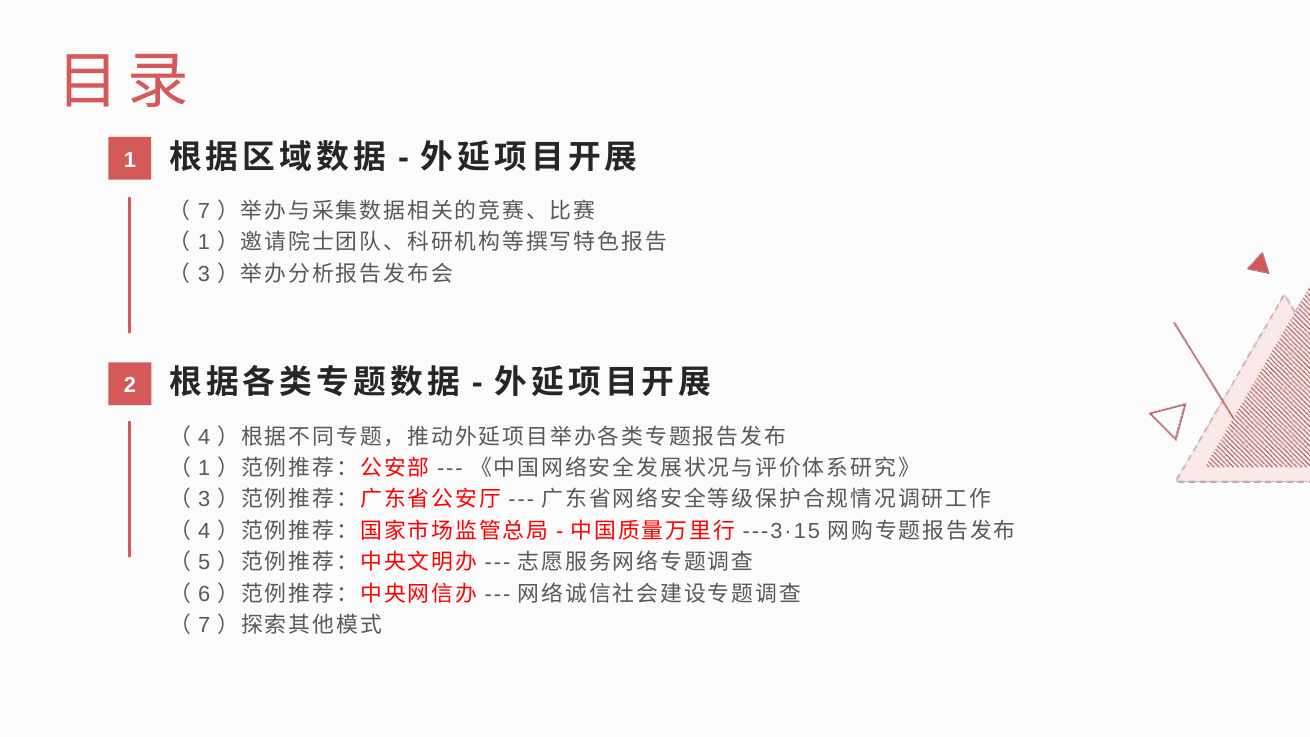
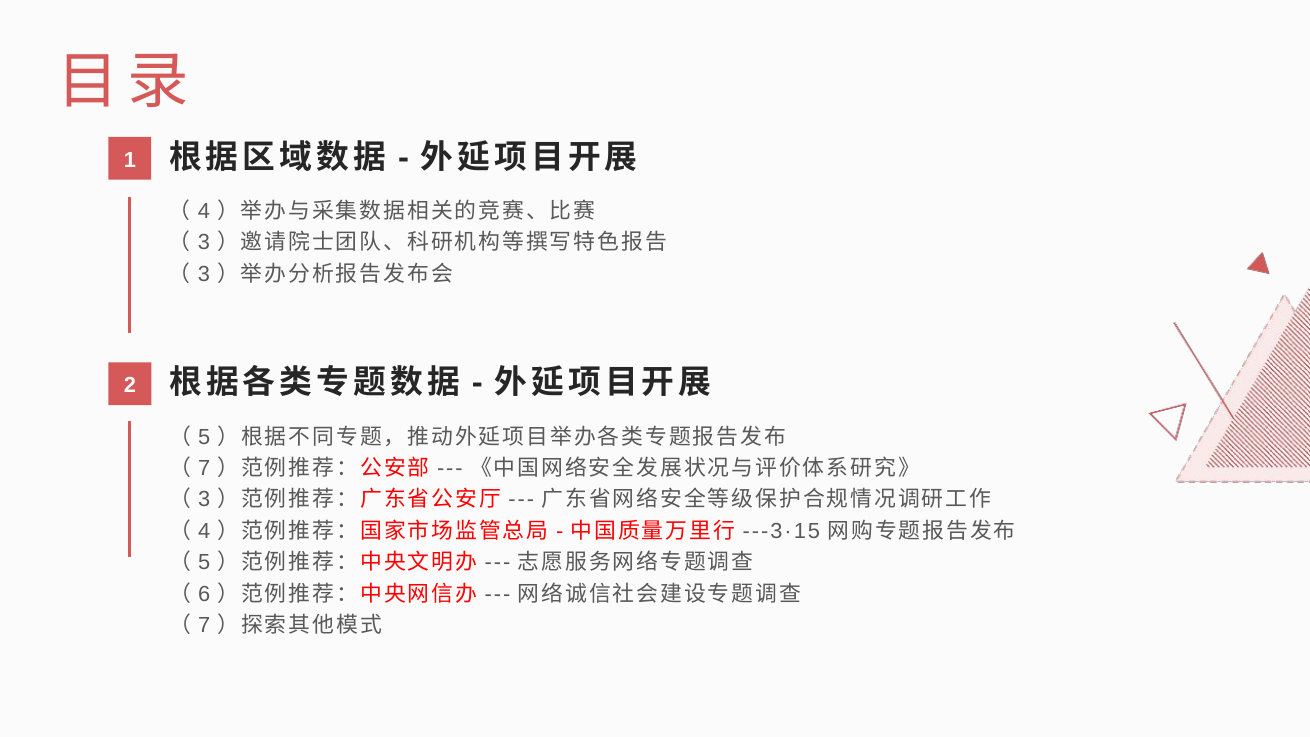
7 at (204, 211): 7 -> 4
1 at (204, 242): 1 -> 3
4 at (204, 437): 4 -> 5
1 at (204, 468): 1 -> 7
